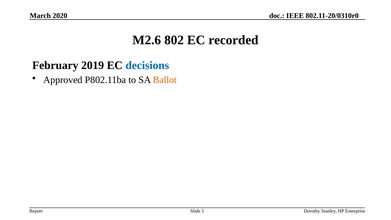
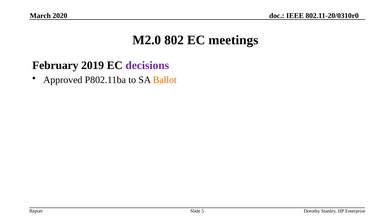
M2.6: M2.6 -> M2.0
recorded: recorded -> meetings
decisions colour: blue -> purple
